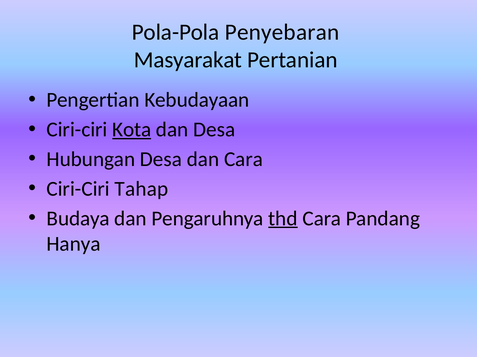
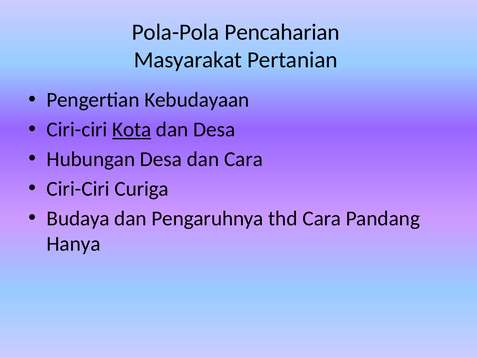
Penyebaran: Penyebaran -> Pencaharian
Tahap: Tahap -> Curiga
thd underline: present -> none
